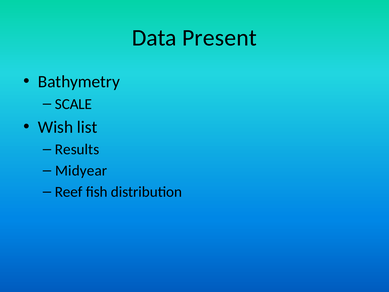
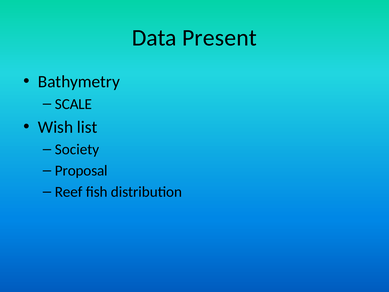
Results: Results -> Society
Midyear: Midyear -> Proposal
